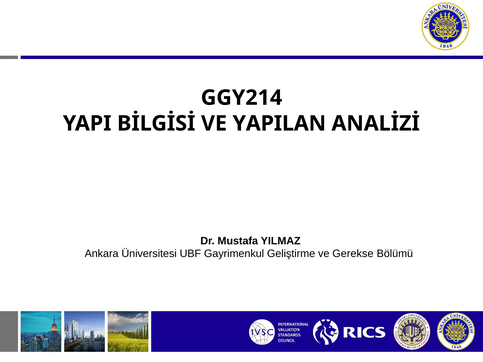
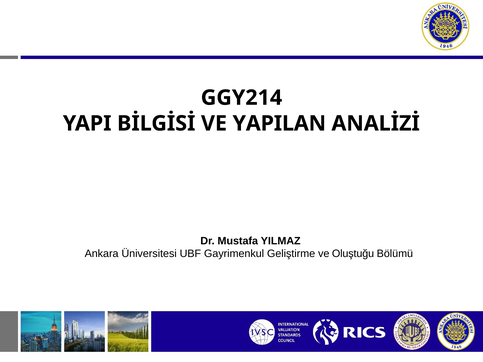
Gerekse: Gerekse -> Oluştuğu
